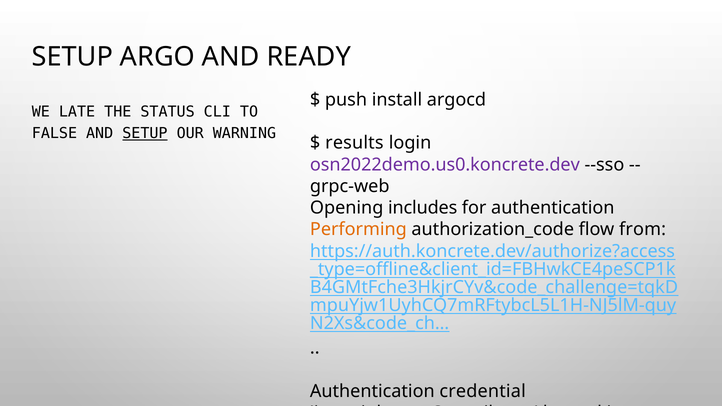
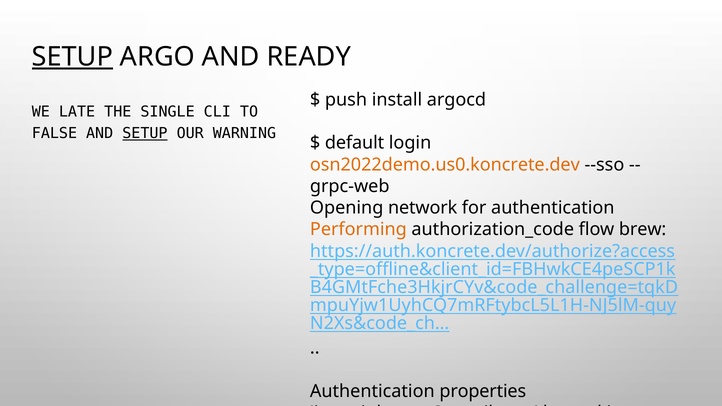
SETUP at (72, 57) underline: none -> present
STATUS: STATUS -> SINGLE
results: results -> default
osn2022demo.us0.koncrete.dev at (445, 165) colour: purple -> orange
includes: includes -> network
from: from -> brew
credential: credential -> properties
